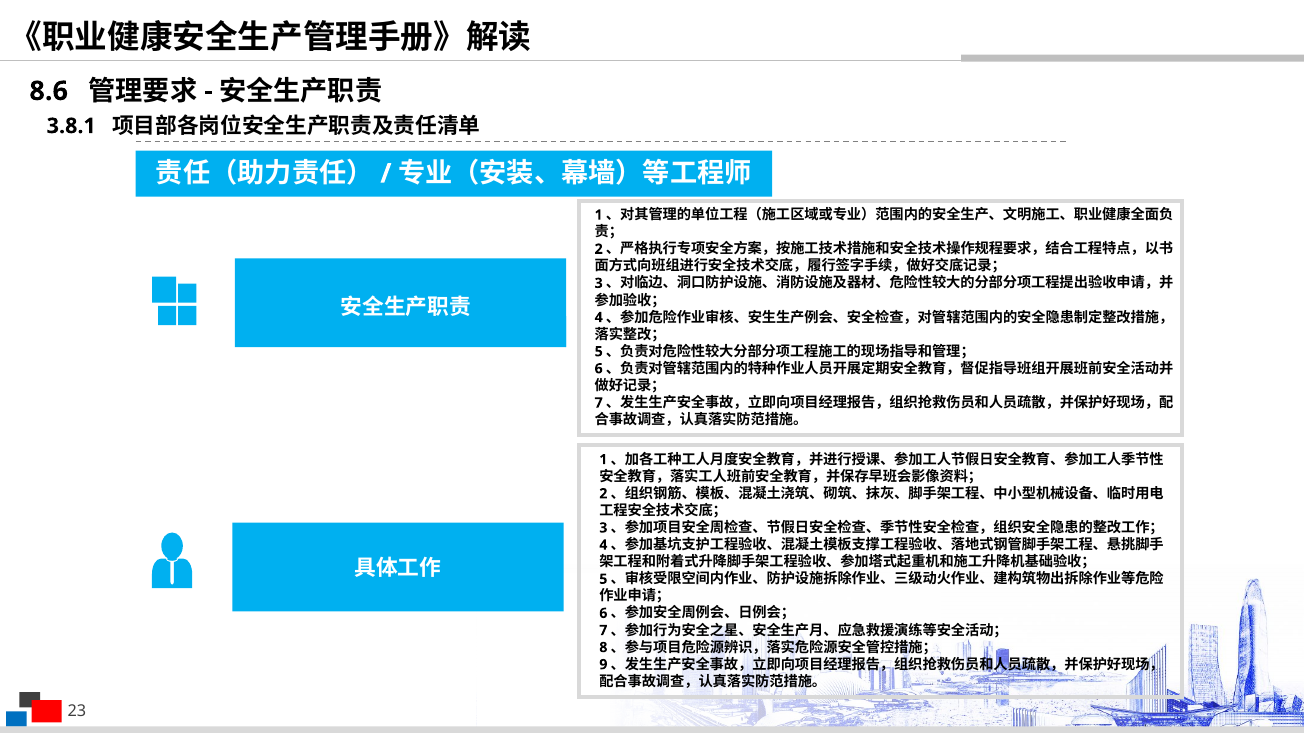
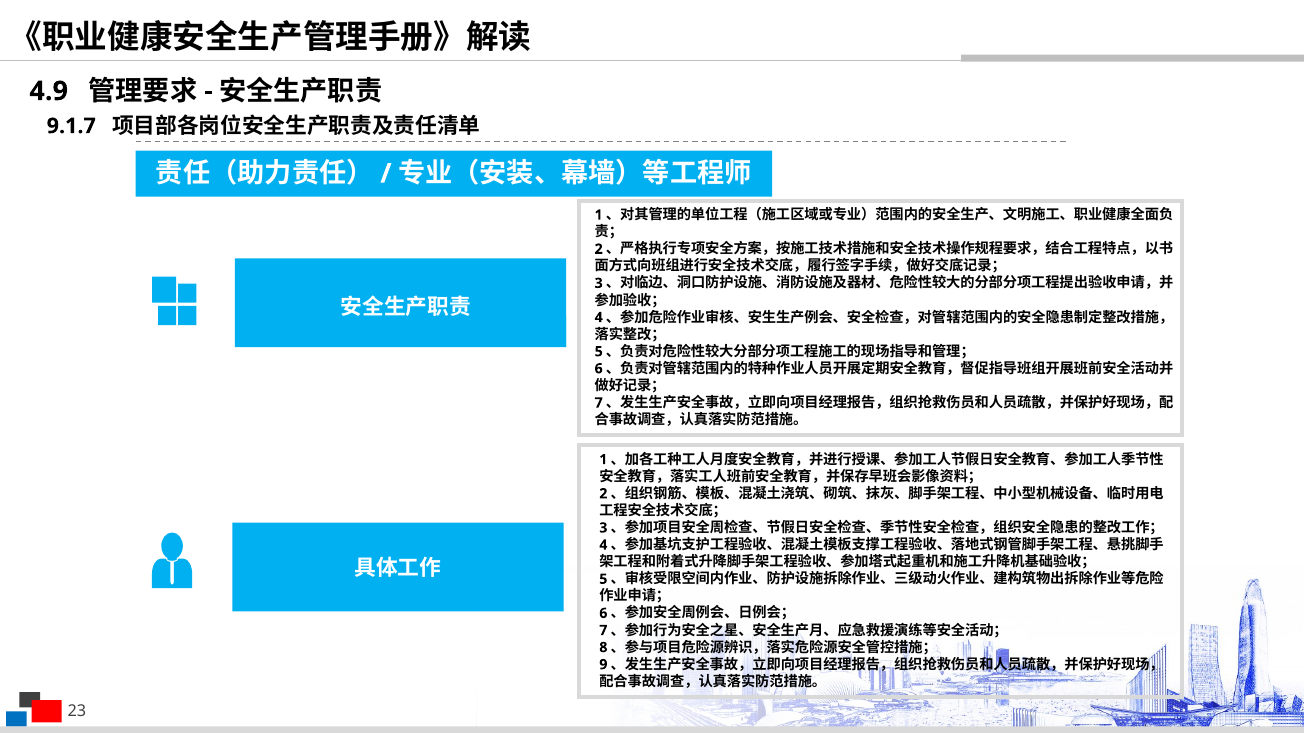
8.6: 8.6 -> 4.9
3.8.1: 3.8.1 -> 9.1.7
